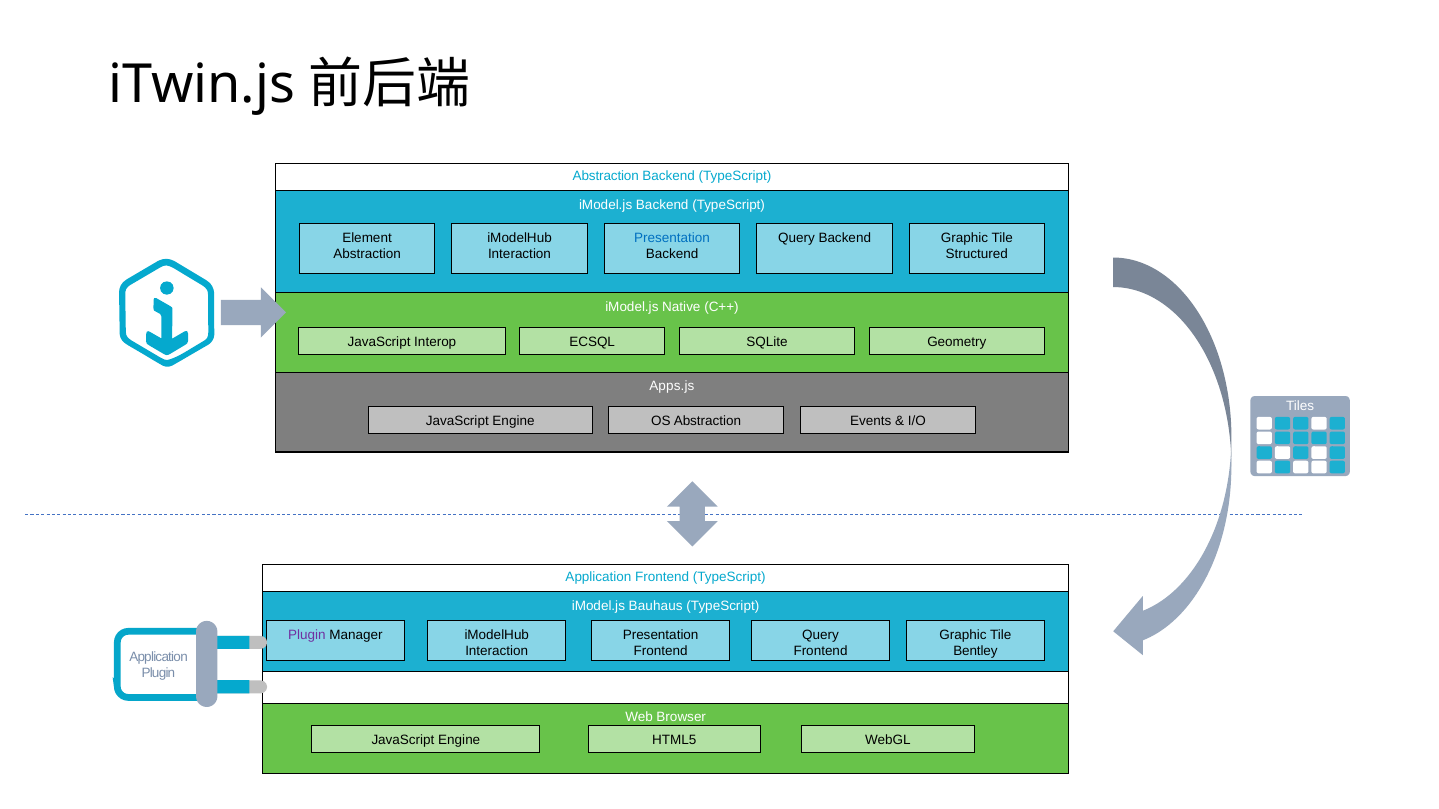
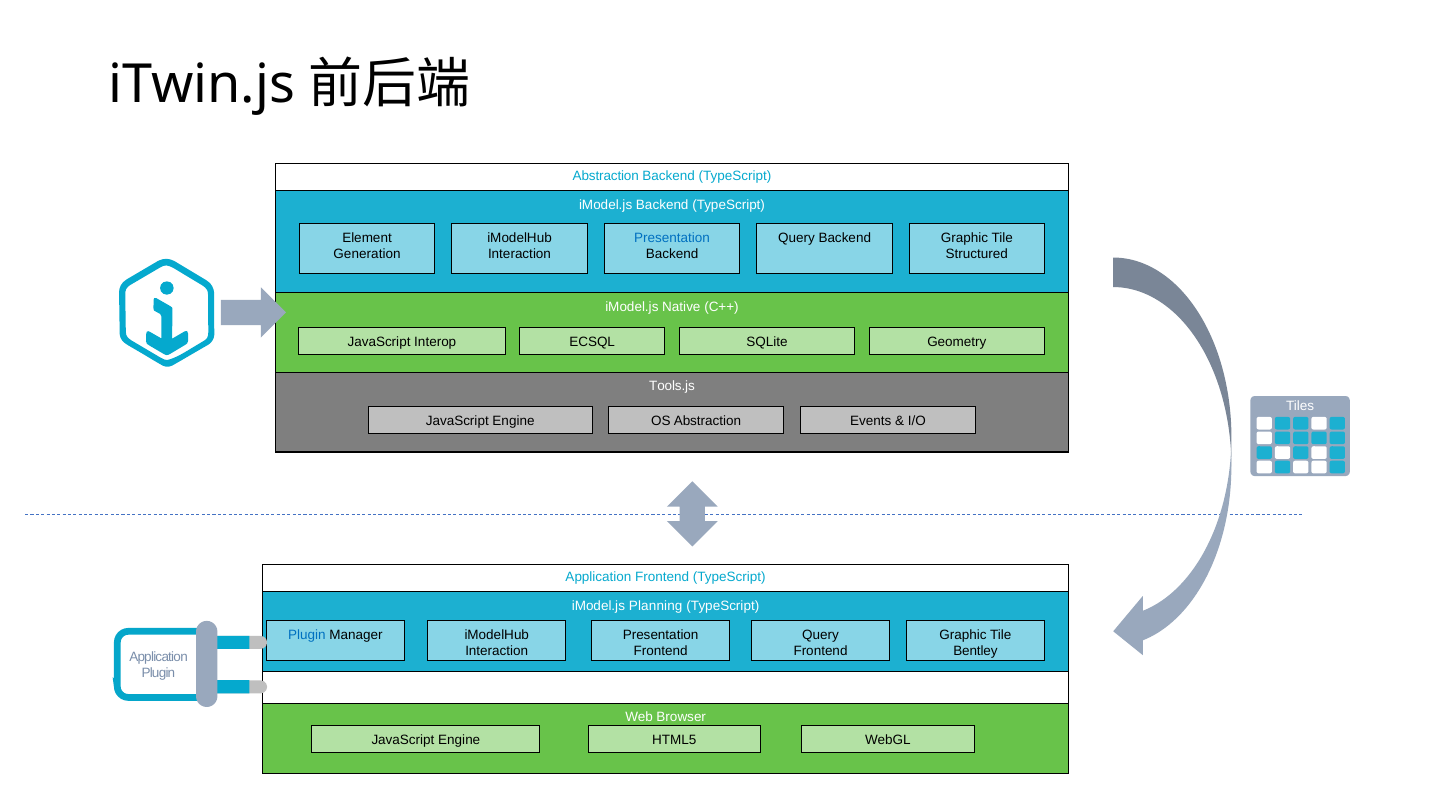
Abstraction at (367, 254): Abstraction -> Generation
Apps.js: Apps.js -> Tools.js
Bauhaus: Bauhaus -> Planning
Plugin at (307, 636) colour: purple -> blue
